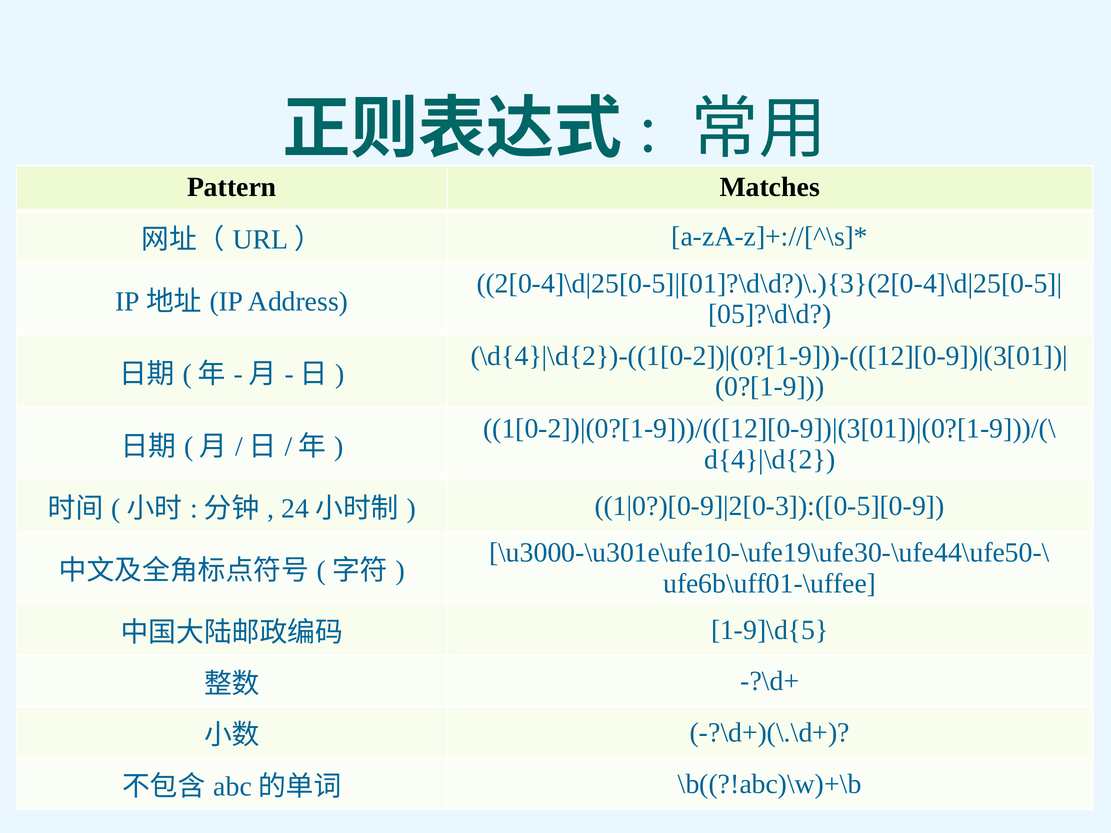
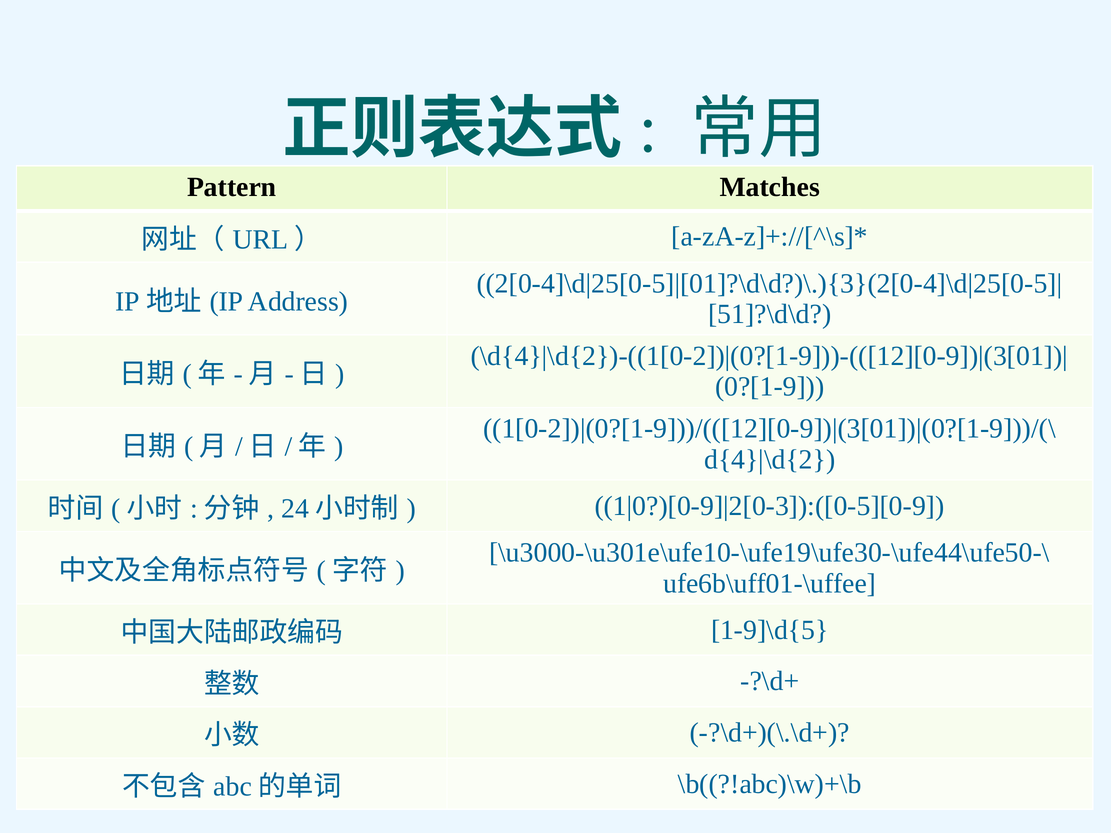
05]?\d\d: 05]?\d\d -> 51]?\d\d
